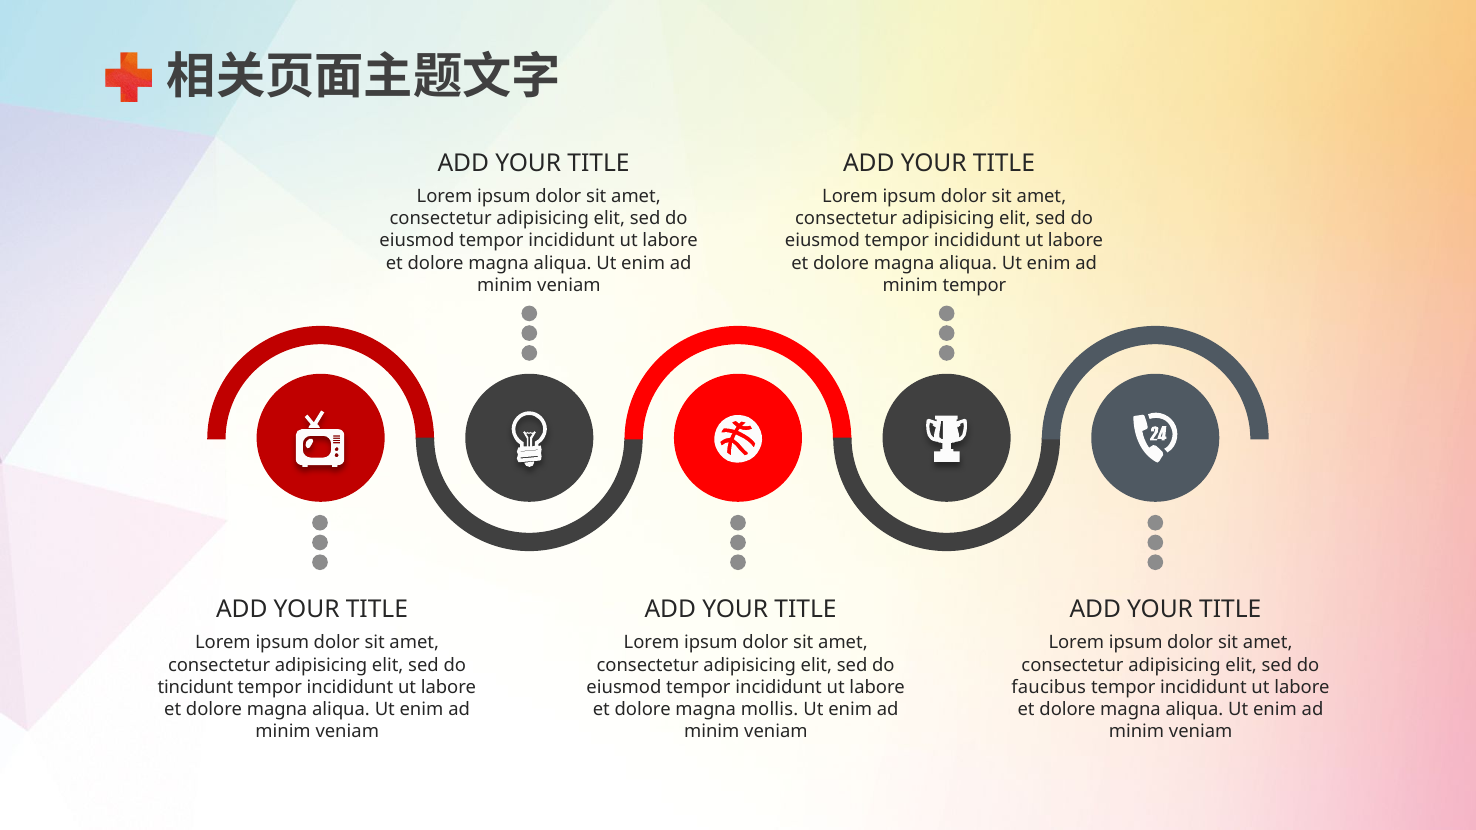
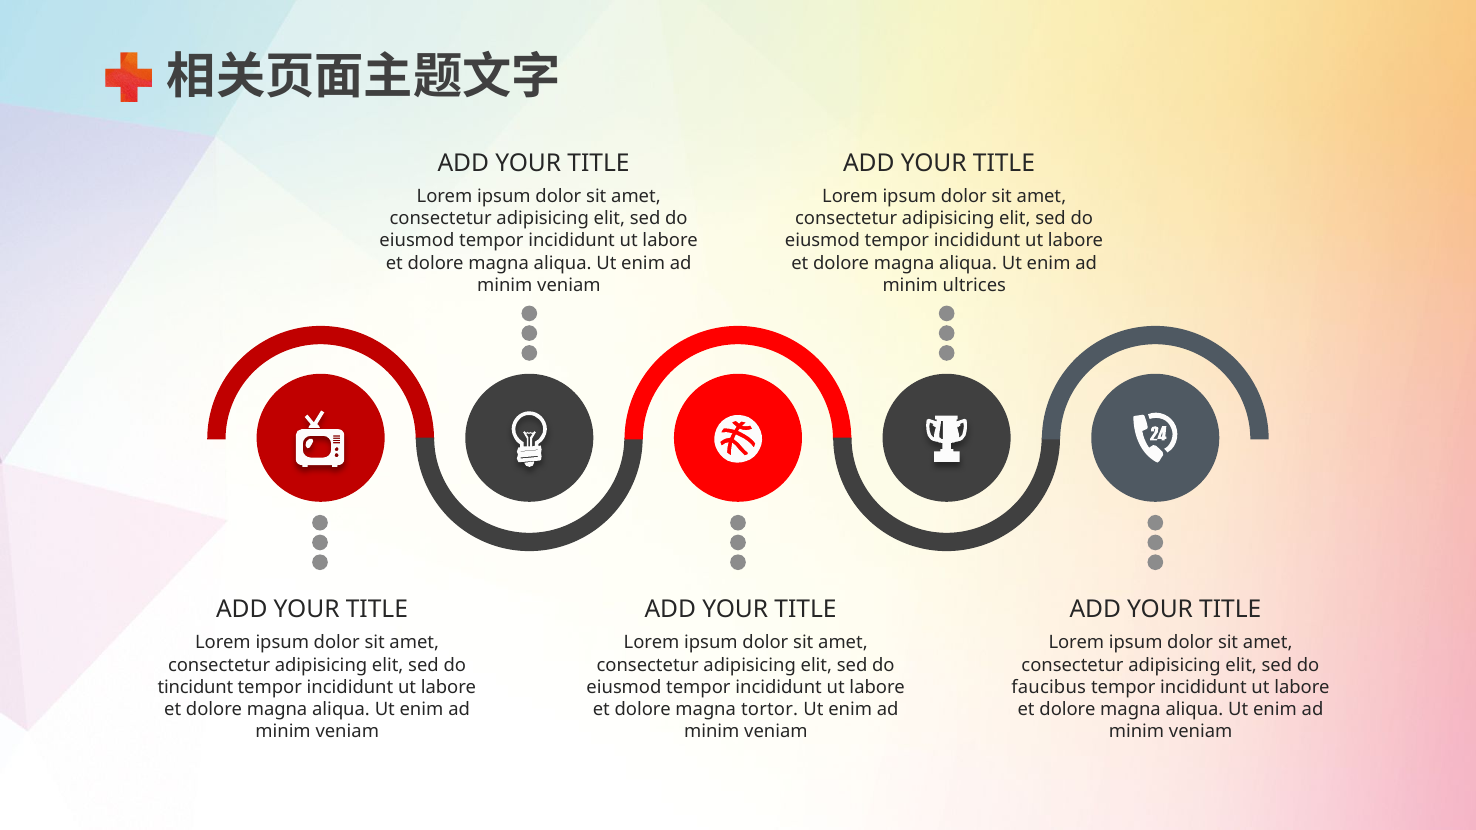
minim tempor: tempor -> ultrices
mollis: mollis -> tortor
